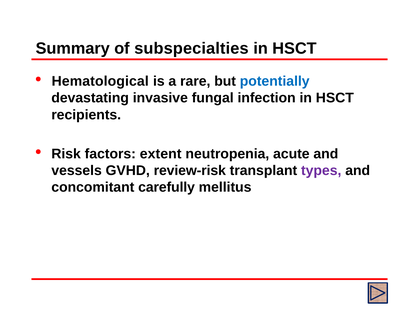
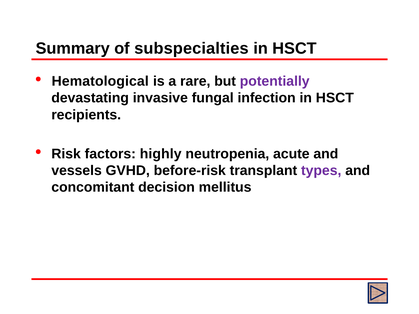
potentially colour: blue -> purple
extent: extent -> highly
review-risk: review-risk -> before-risk
carefully: carefully -> decision
